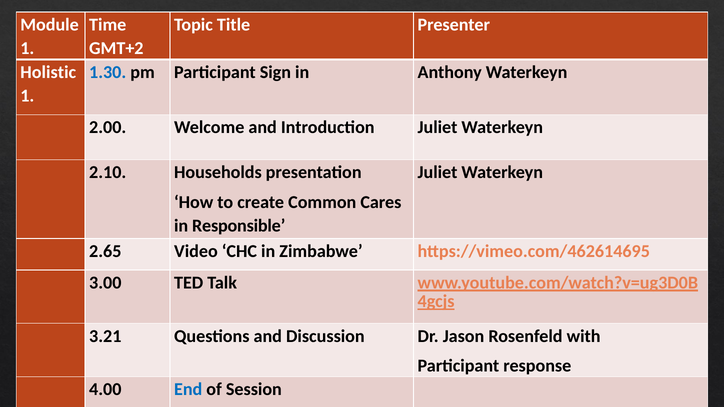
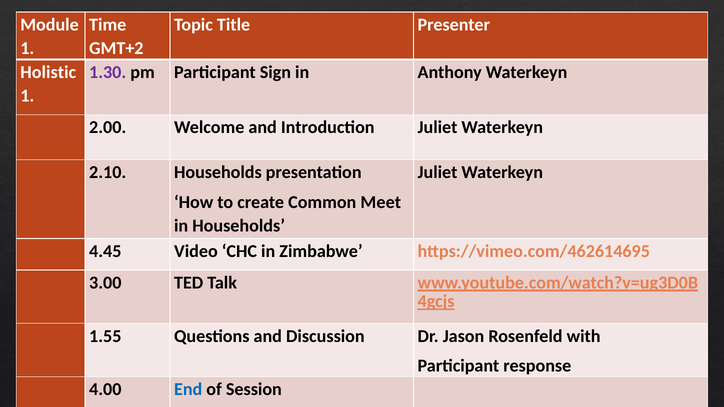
1.30 colour: blue -> purple
Cares: Cares -> Meet
in Responsible: Responsible -> Households
2.65: 2.65 -> 4.45
3.21: 3.21 -> 1.55
